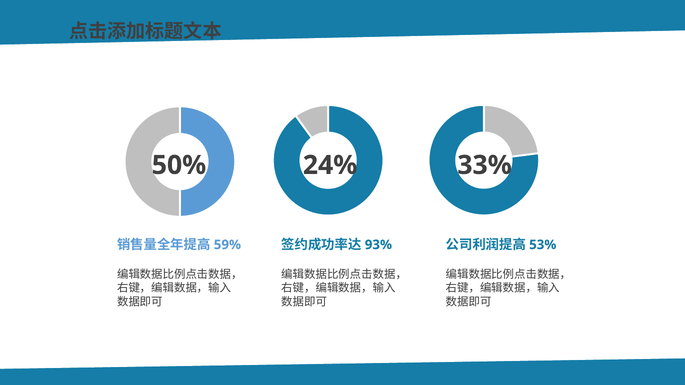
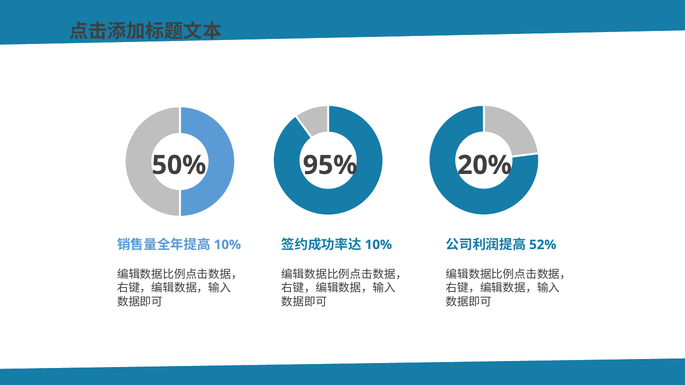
24%: 24% -> 95%
33%: 33% -> 20%
59% at (227, 245): 59% -> 10%
93% at (378, 245): 93% -> 10%
53%: 53% -> 52%
